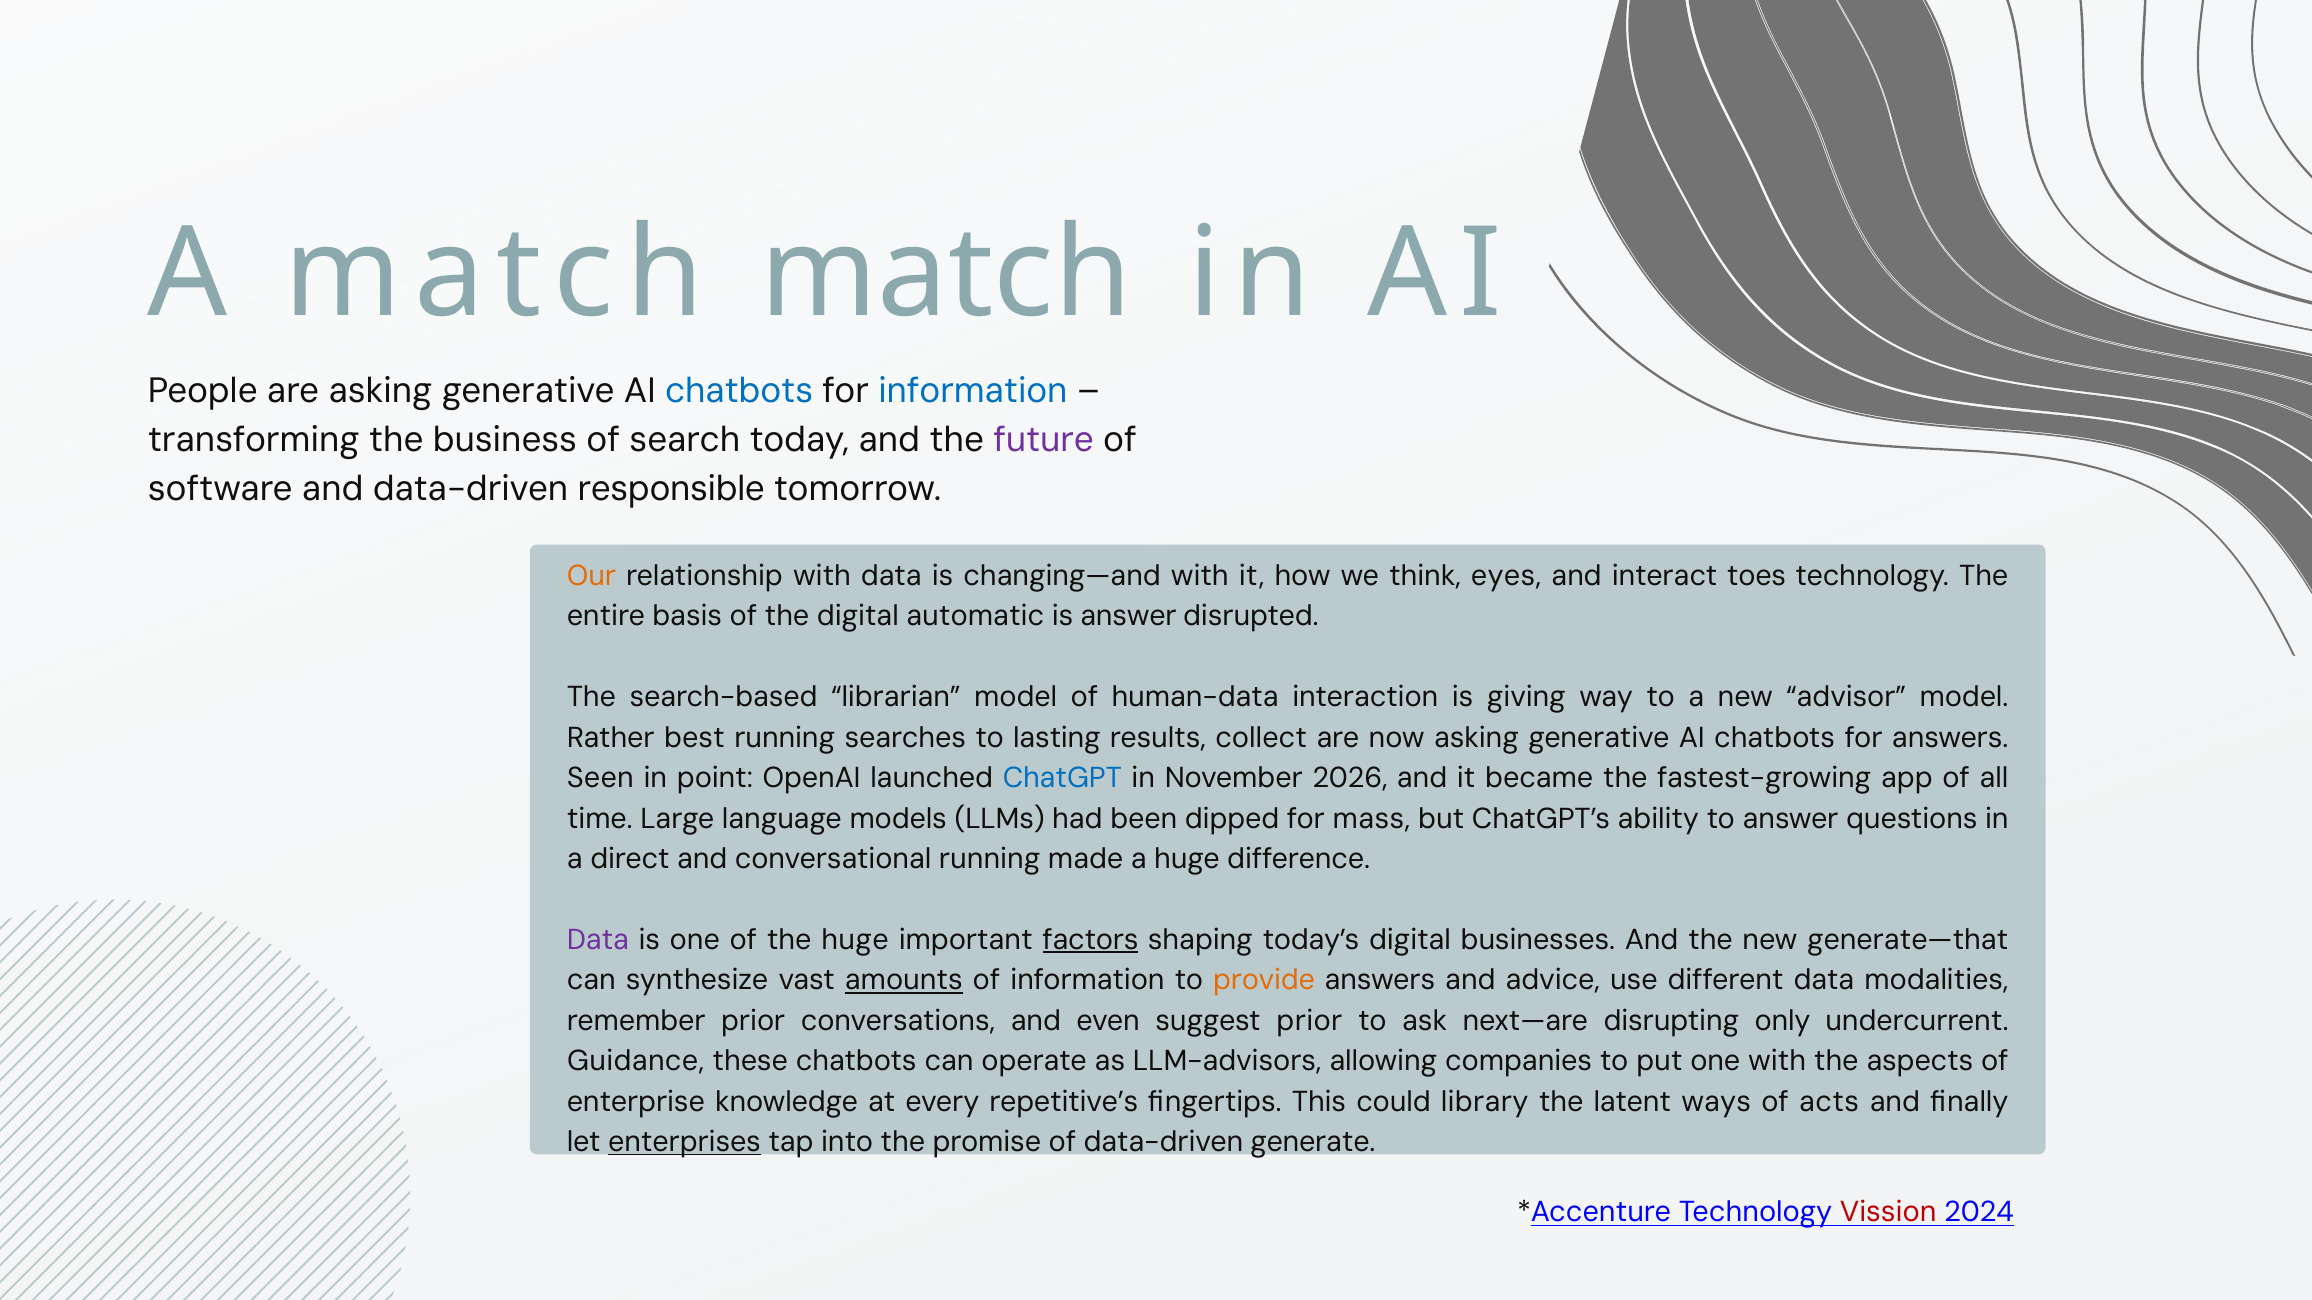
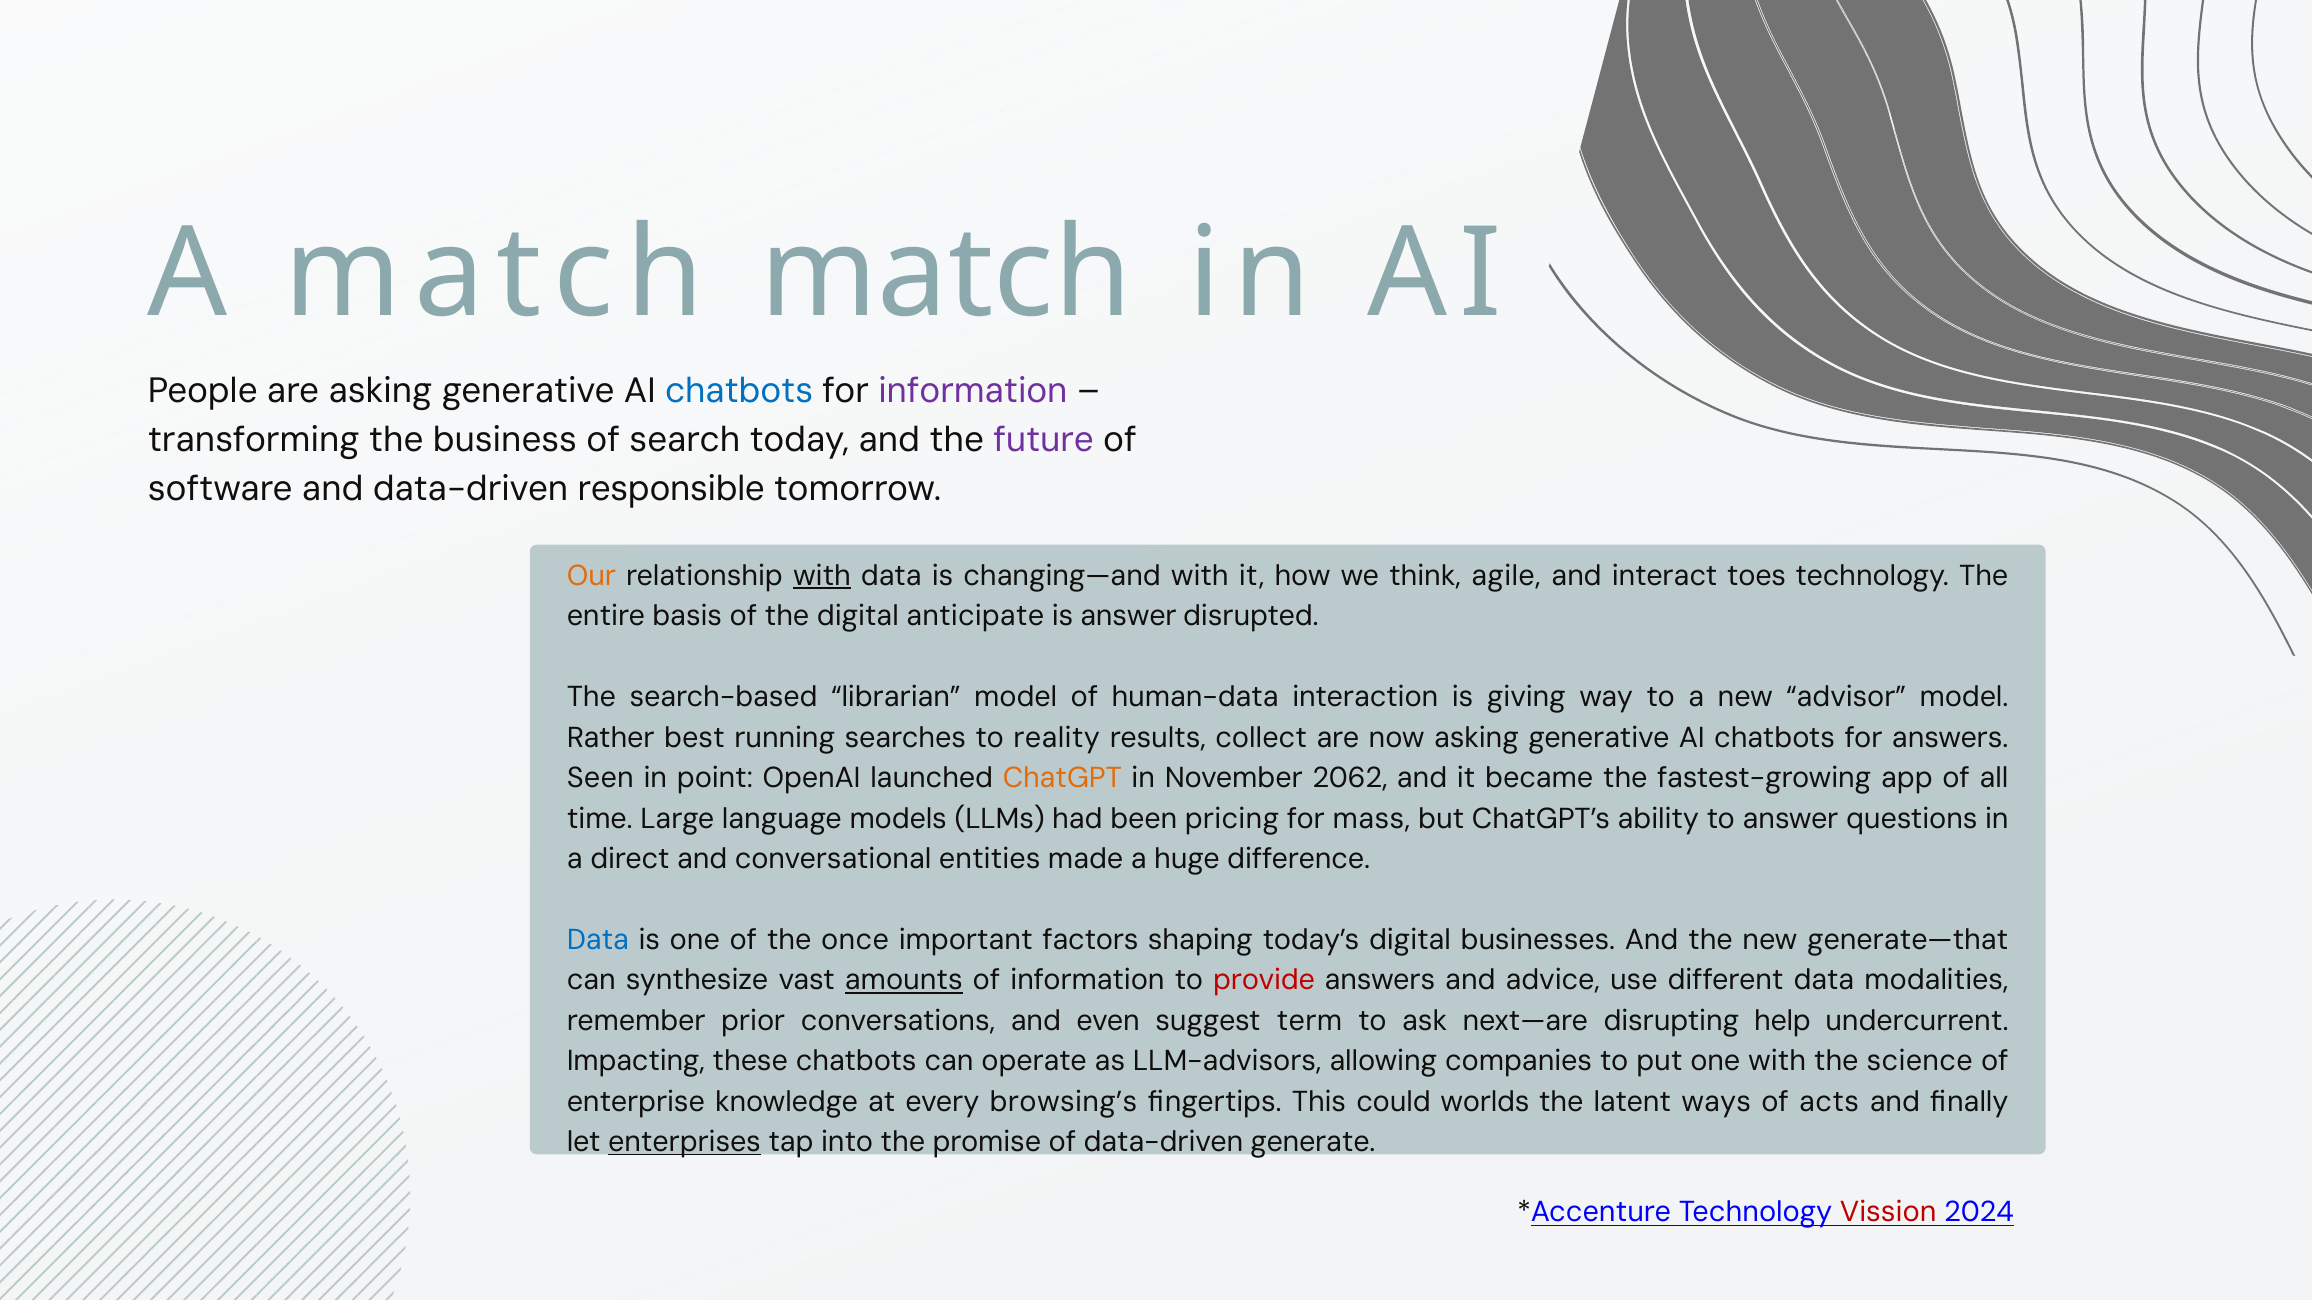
information at (973, 391) colour: blue -> purple
with at (822, 576) underline: none -> present
eyes: eyes -> agile
automatic: automatic -> anticipate
lasting: lasting -> reality
ChatGPT colour: blue -> orange
2026: 2026 -> 2062
dipped: dipped -> pricing
conversational running: running -> entities
Data at (598, 940) colour: purple -> blue
the huge: huge -> once
factors underline: present -> none
provide colour: orange -> red
suggest prior: prior -> term
only: only -> help
Guidance: Guidance -> Impacting
aspects: aspects -> science
repetitive’s: repetitive’s -> browsing’s
library: library -> worlds
